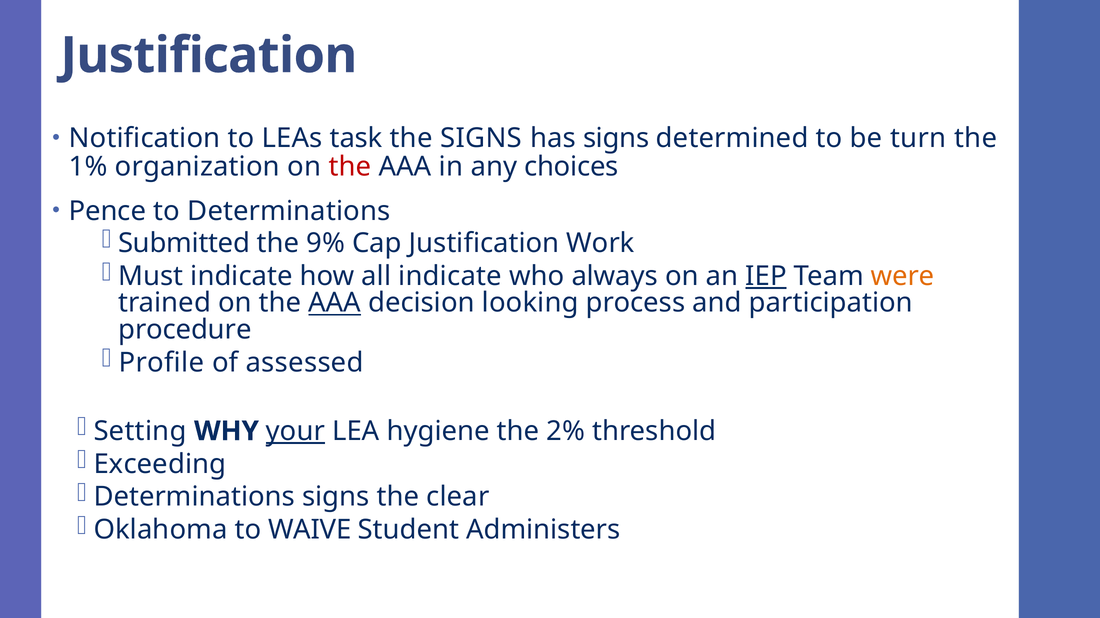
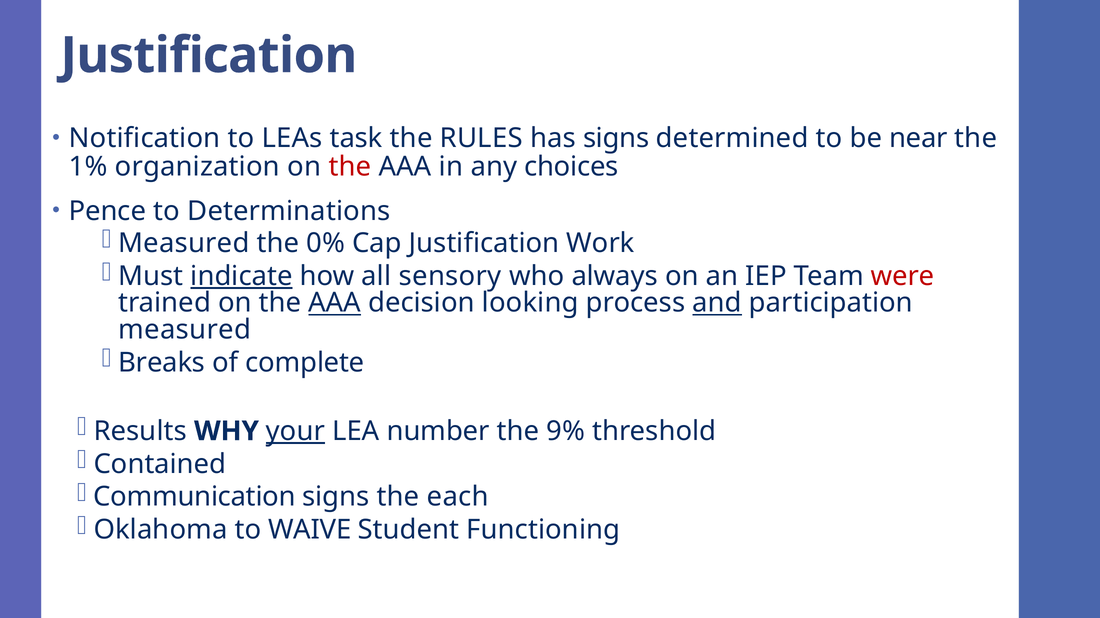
the SIGNS: SIGNS -> RULES
turn: turn -> near
Submitted at (184, 244): Submitted -> Measured
9%: 9% -> 0%
indicate at (242, 277) underline: none -> present
all indicate: indicate -> sensory
IEP underline: present -> none
were colour: orange -> red
and underline: none -> present
procedure at (185, 330): procedure -> measured
Profile: Profile -> Breaks
assessed: assessed -> complete
Setting: Setting -> Results
hygiene: hygiene -> number
2%: 2% -> 9%
Exceeding: Exceeding -> Contained
Determinations at (194, 497): Determinations -> Communication
clear: clear -> each
Administers: Administers -> Functioning
